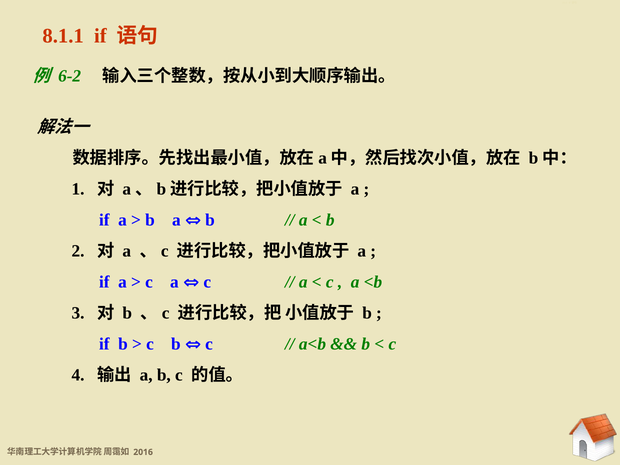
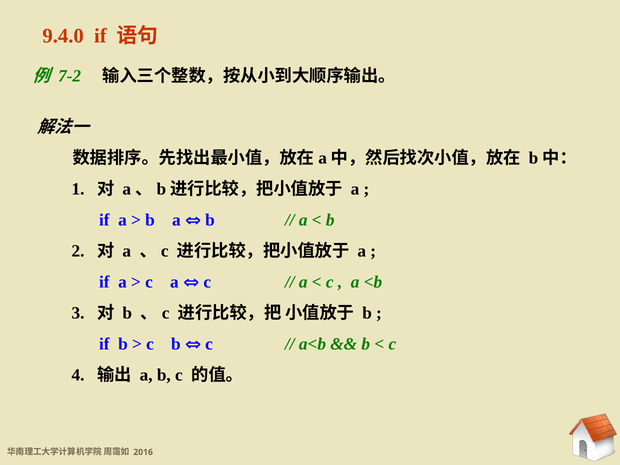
8.1.1: 8.1.1 -> 9.4.0
6-2: 6-2 -> 7-2
